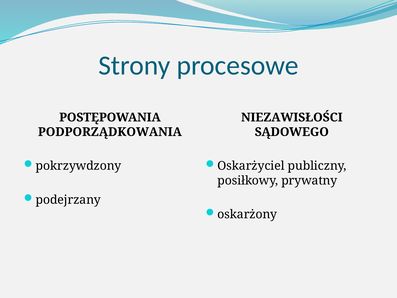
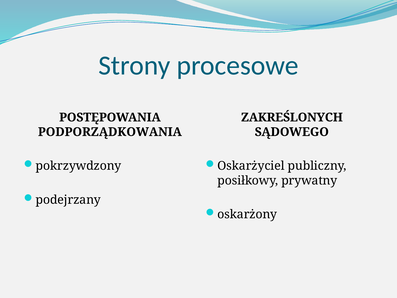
NIEZAWISŁOŚCI: NIEZAWISŁOŚCI -> ZAKREŚLONYCH
